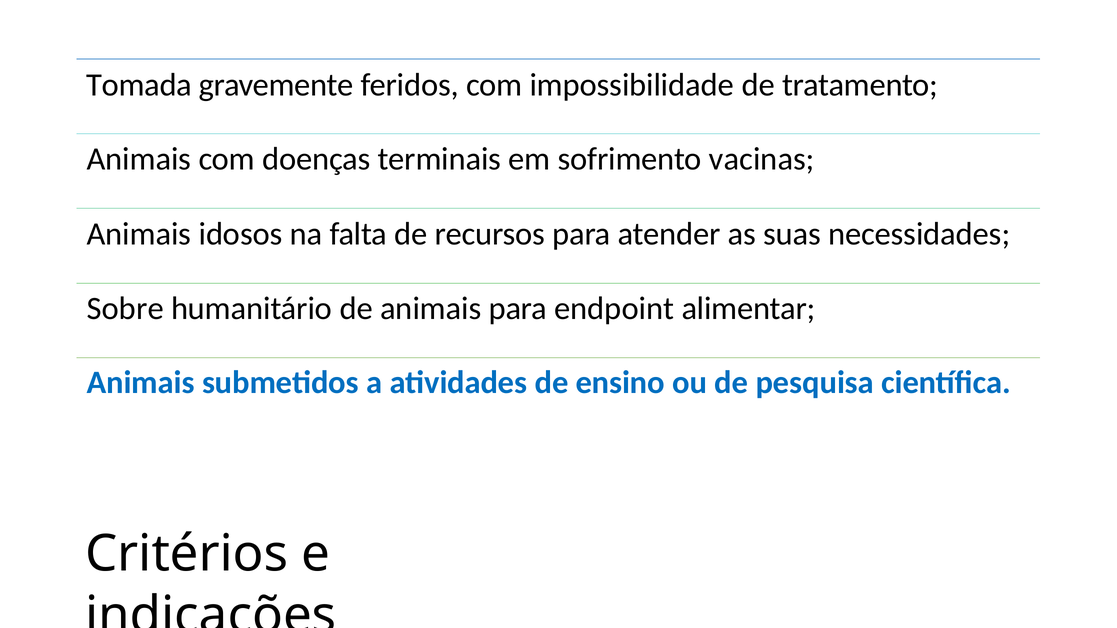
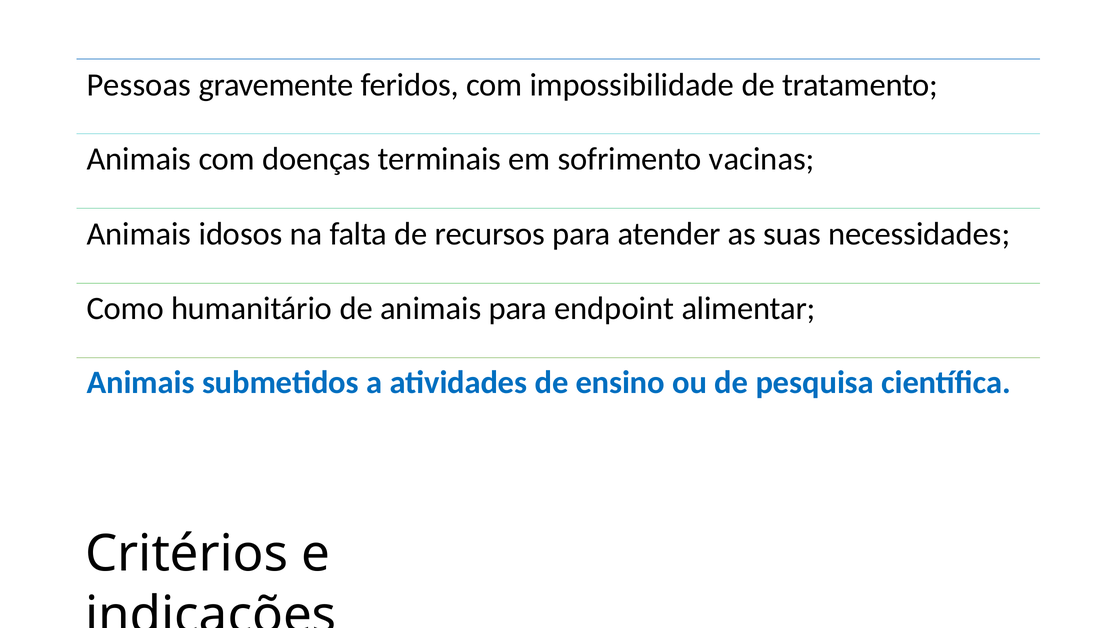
Tomada: Tomada -> Pessoas
Sobre: Sobre -> Como
